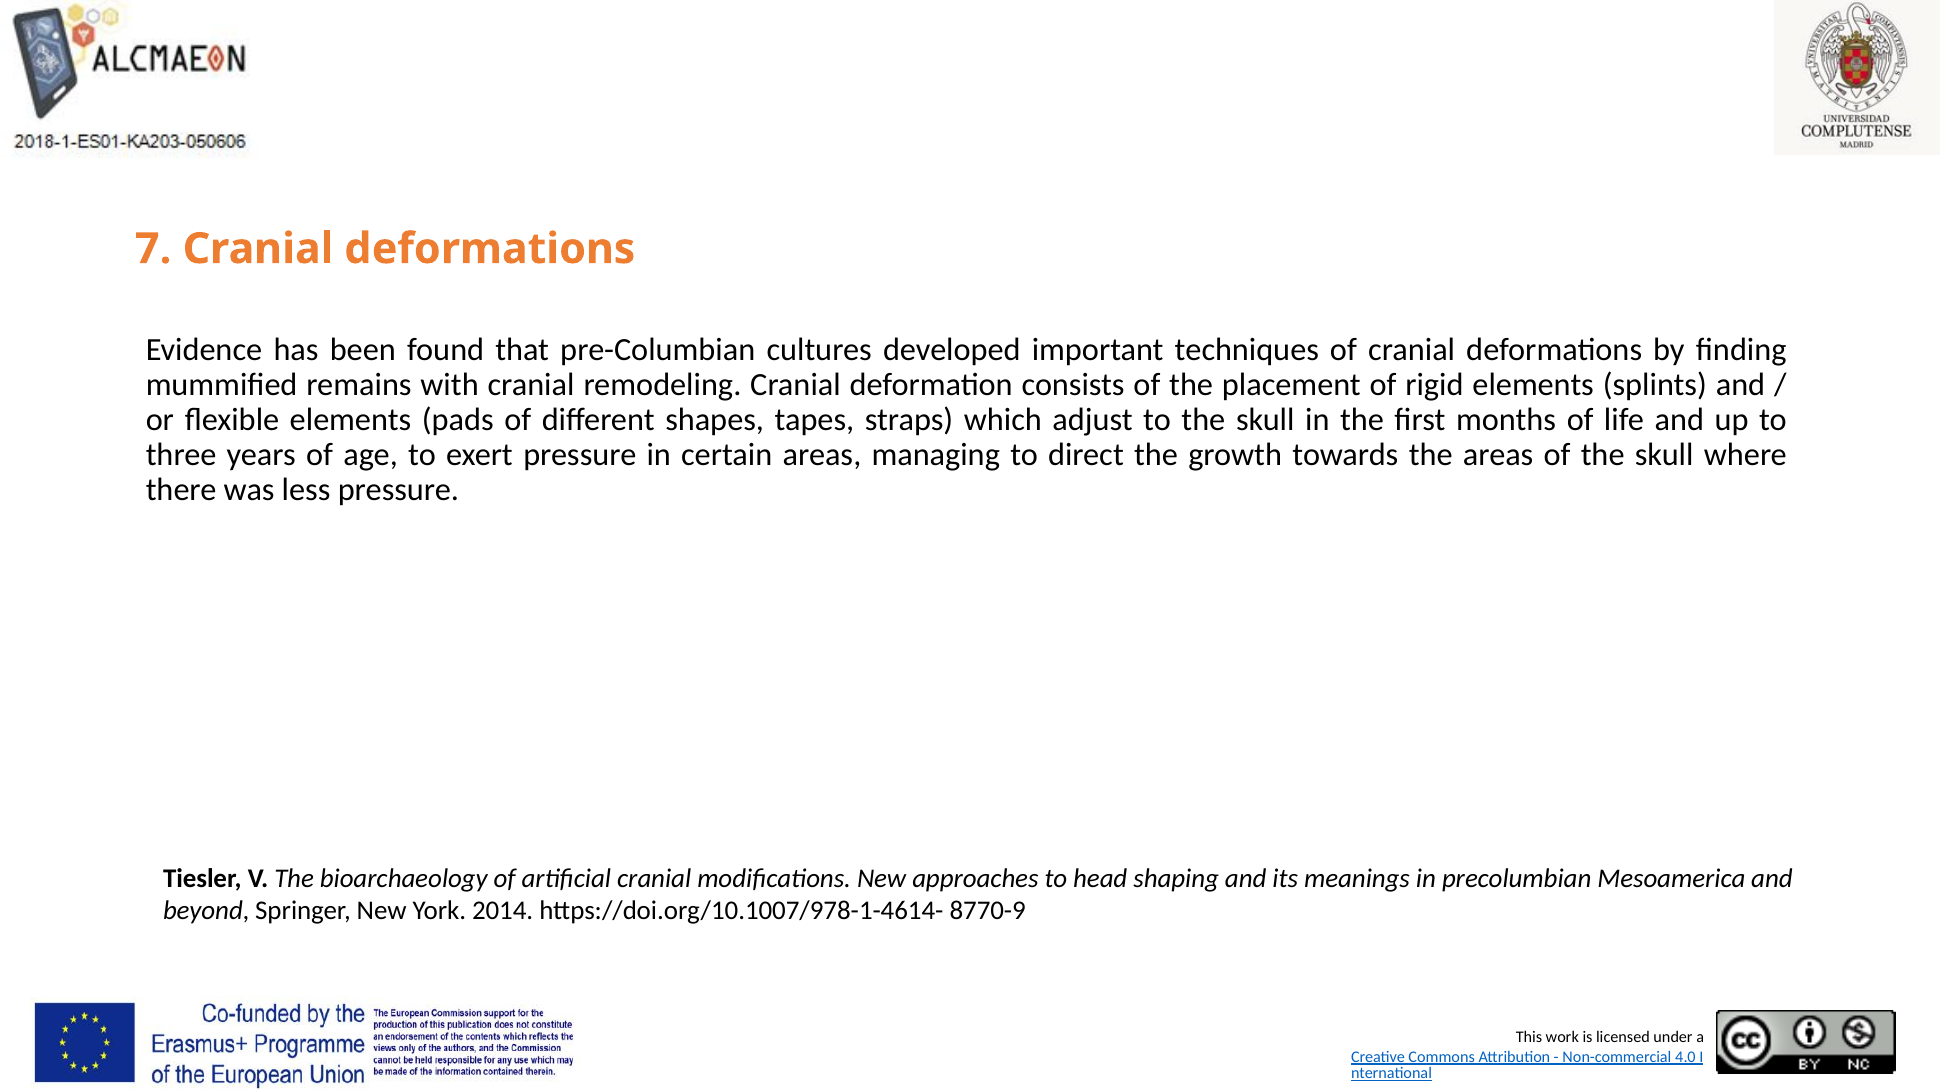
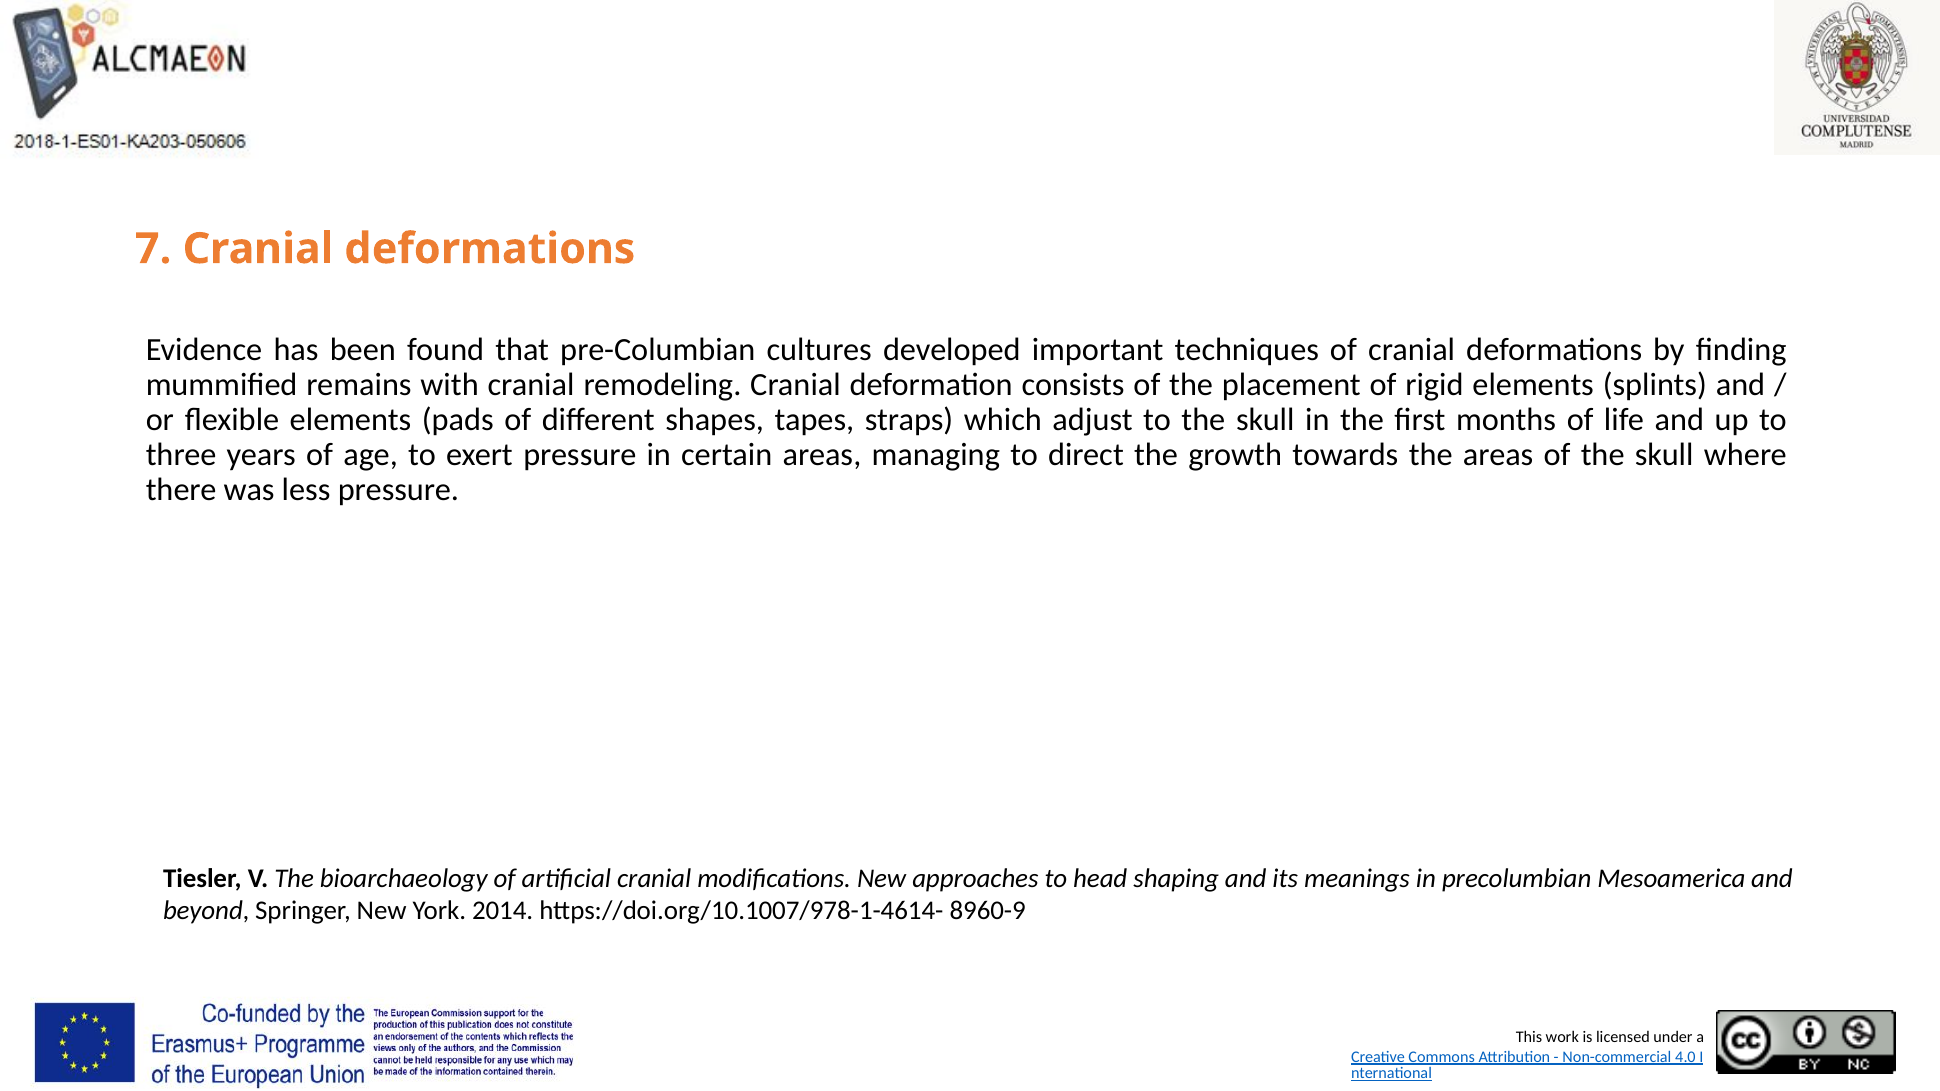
8770-9: 8770-9 -> 8960-9
